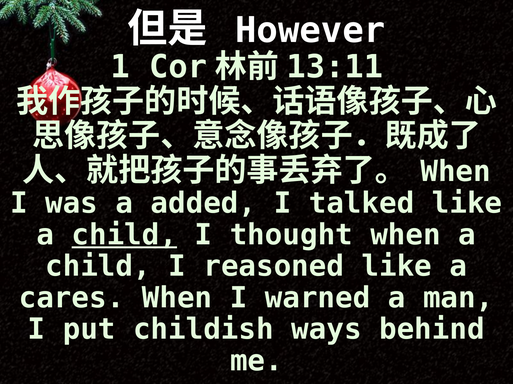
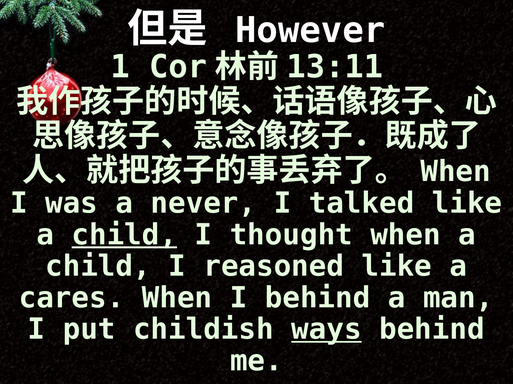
added: added -> never
I warned: warned -> behind
ways underline: none -> present
